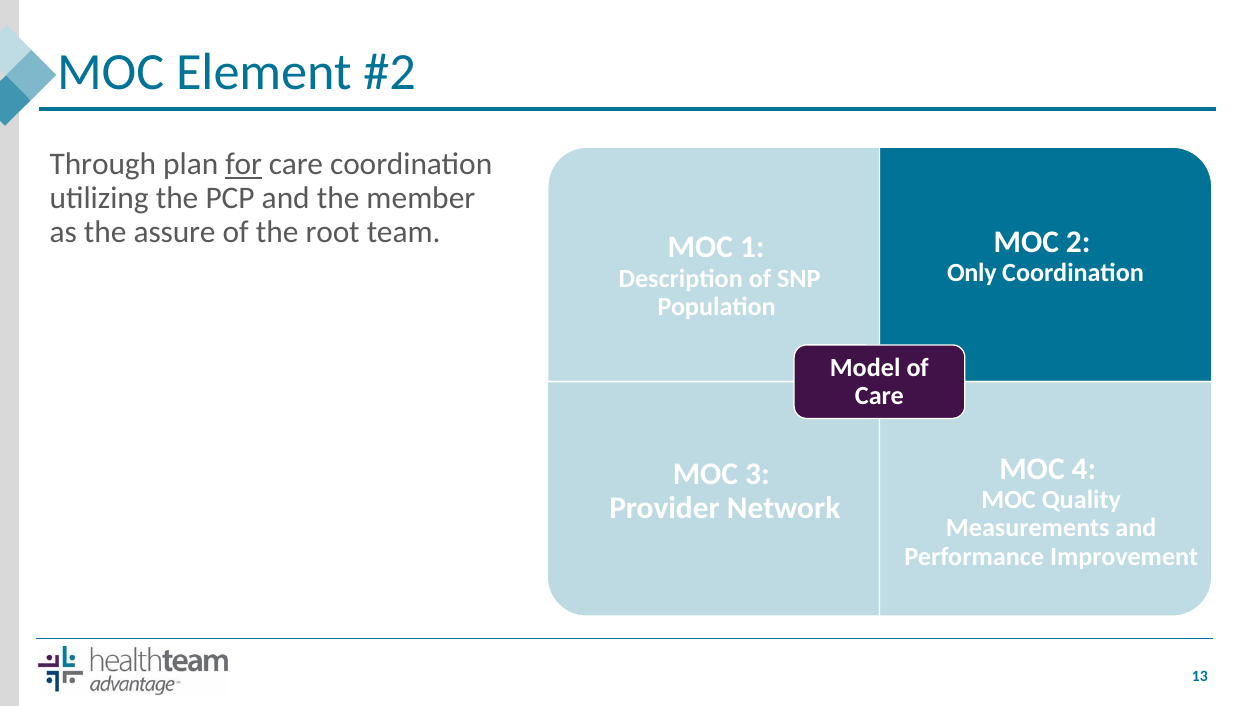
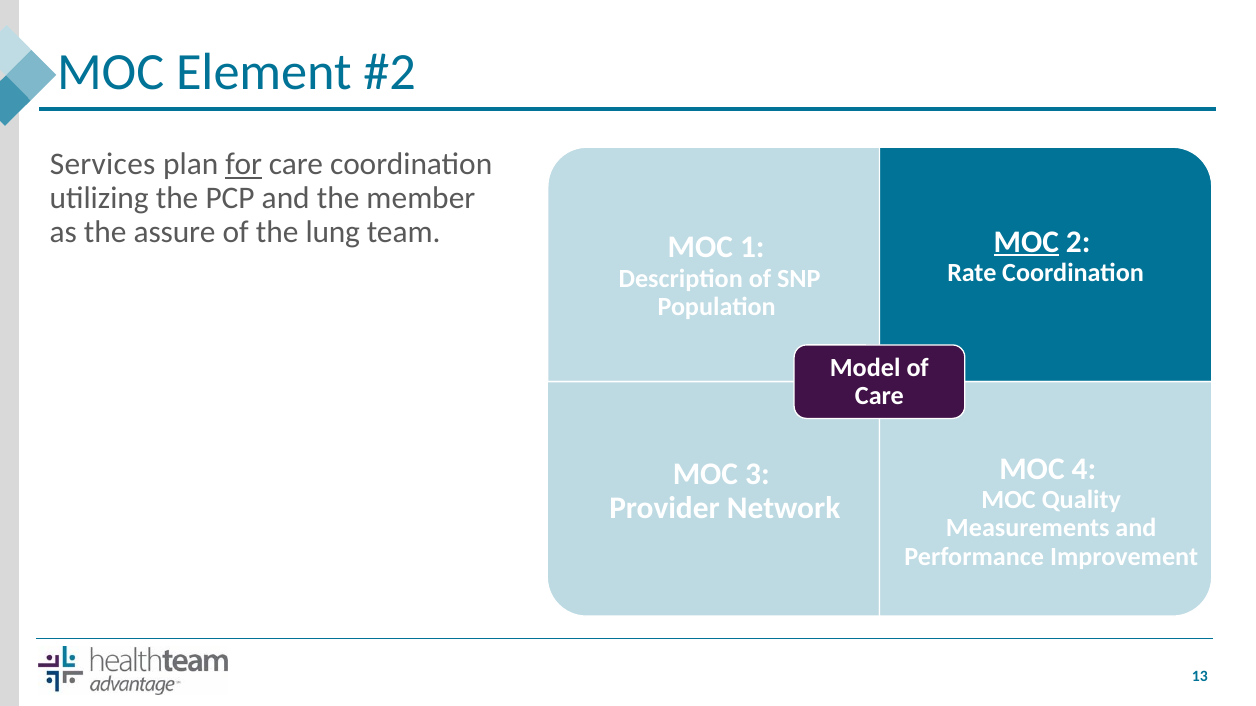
Through: Through -> Services
root: root -> lung
MOC at (1026, 242) underline: none -> present
Only: Only -> Rate
